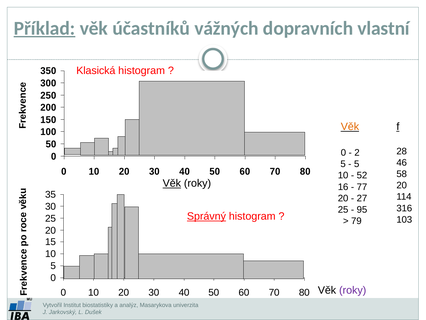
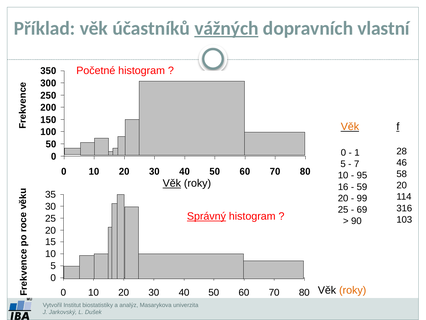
Příklad underline: present -> none
vážných underline: none -> present
Klasická: Klasická -> Početné
2: 2 -> 1
5 at (357, 164): 5 -> 7
52: 52 -> 95
77: 77 -> 59
27: 27 -> 99
95: 95 -> 69
79: 79 -> 90
roky at (353, 290) colour: purple -> orange
